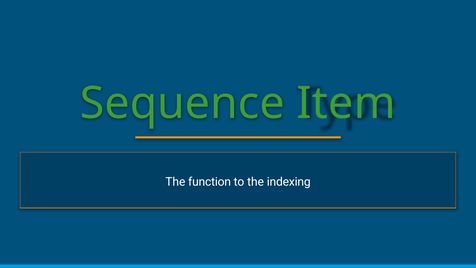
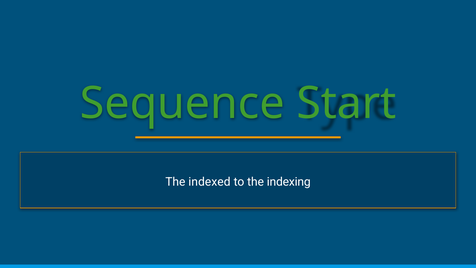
Item: Item -> Start
function: function -> indexed
